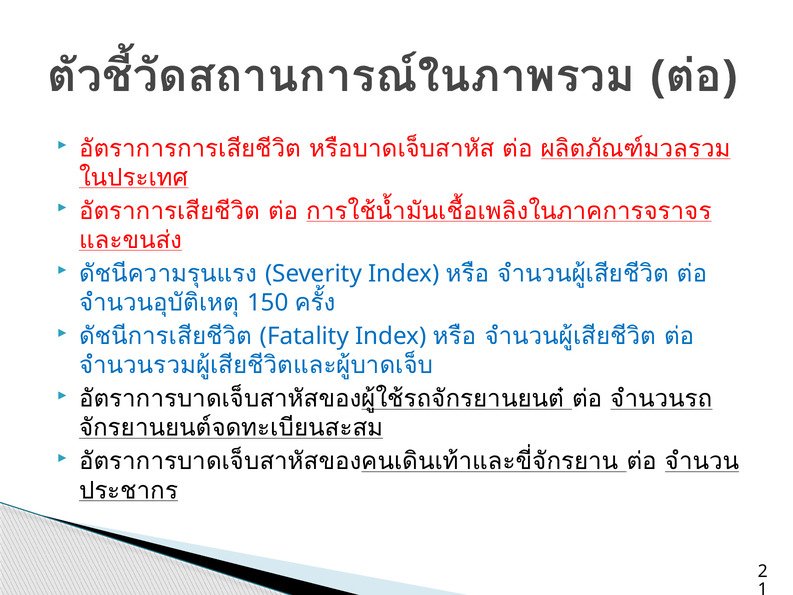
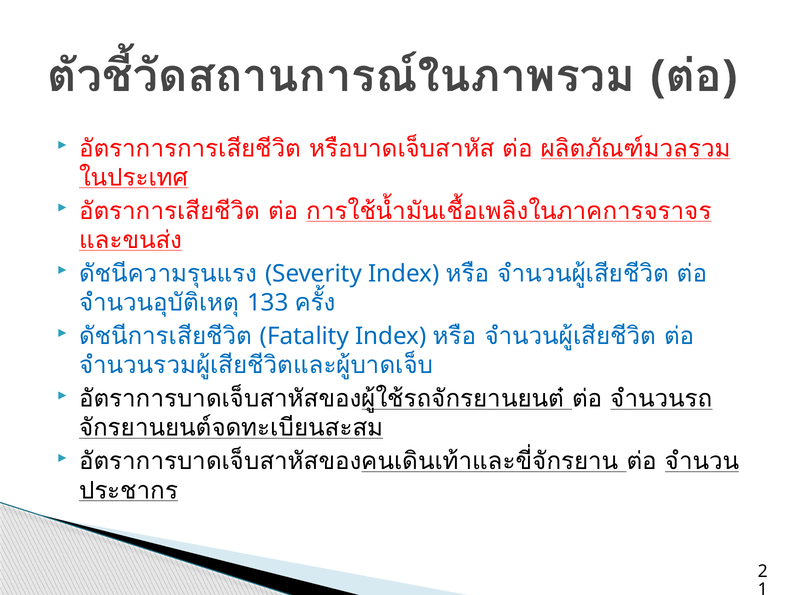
150: 150 -> 133
